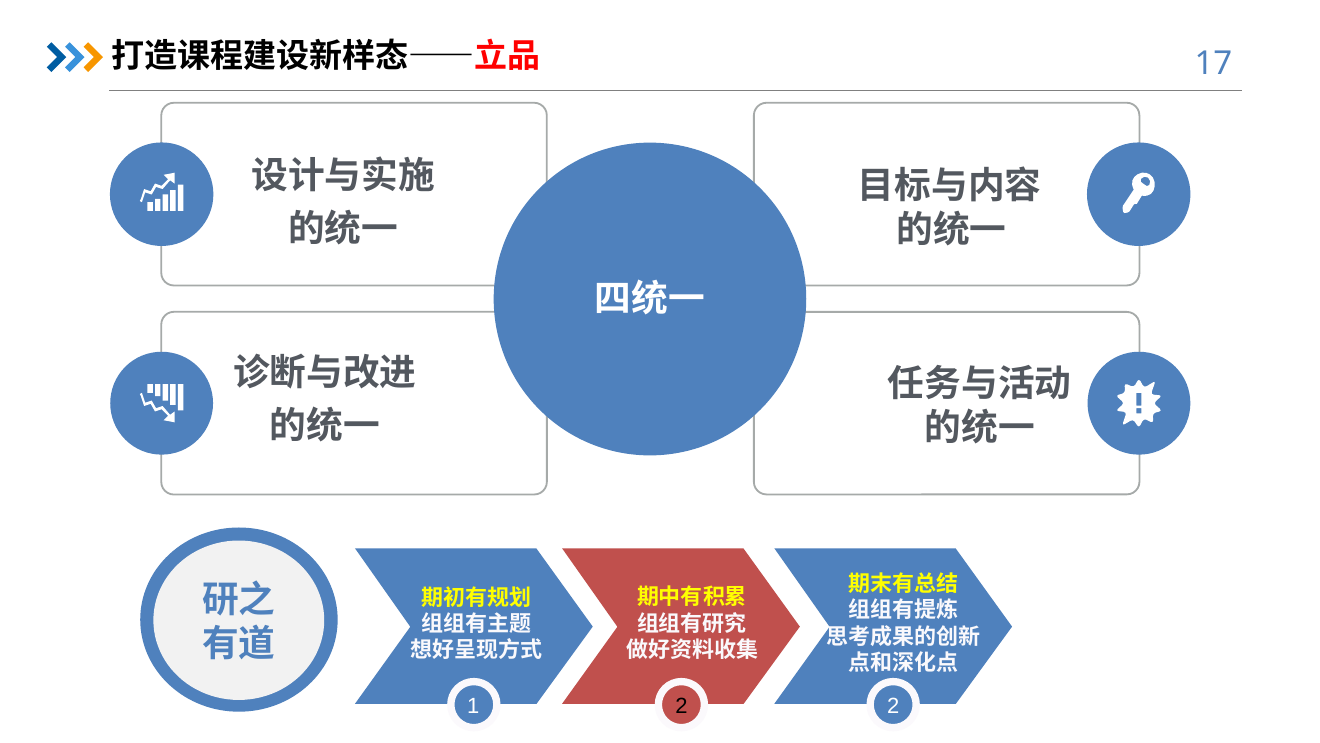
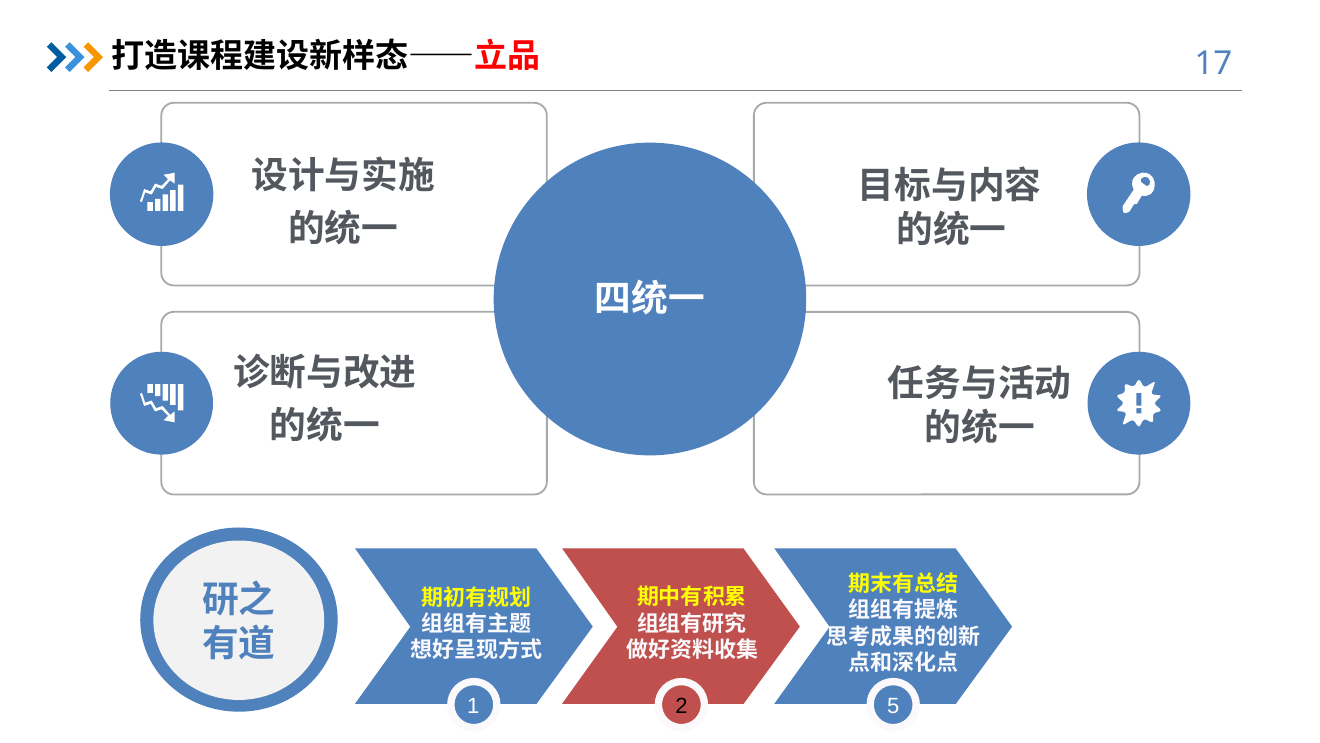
2 2: 2 -> 5
